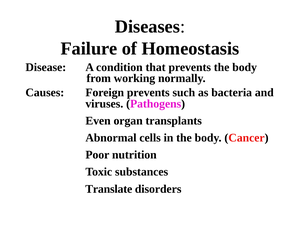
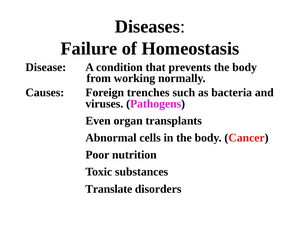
Foreign prevents: prevents -> trenches
